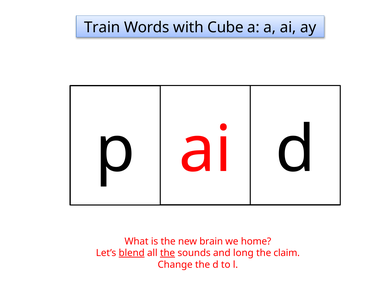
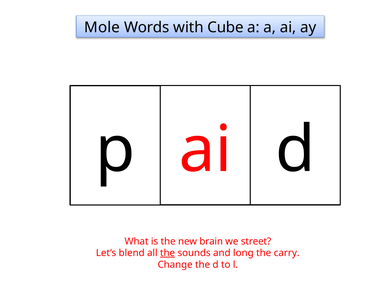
Train: Train -> Mole
home: home -> street
blend underline: present -> none
claim: claim -> carry
